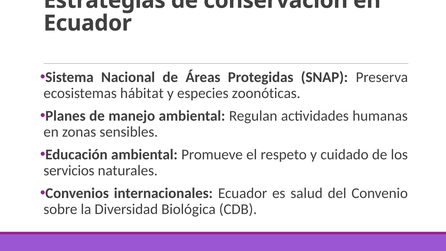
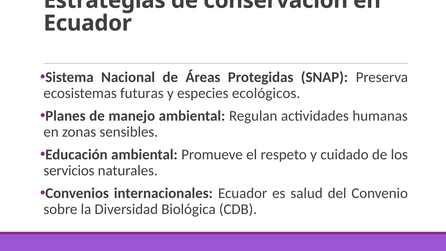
hábitat: hábitat -> futuras
zoonóticas: zoonóticas -> ecológicos
